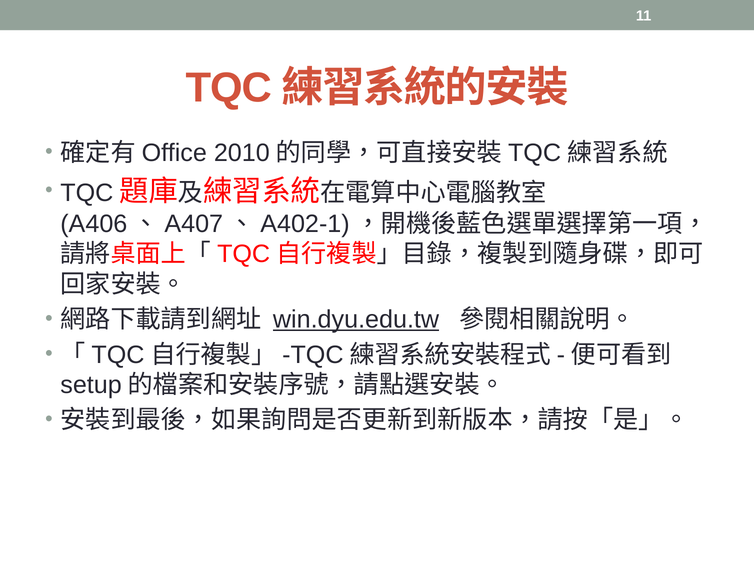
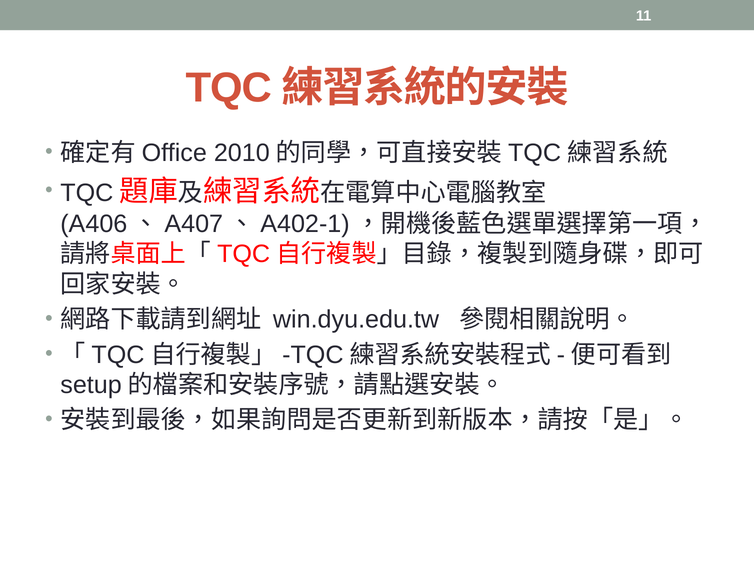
win.dyu.edu.tw underline: present -> none
